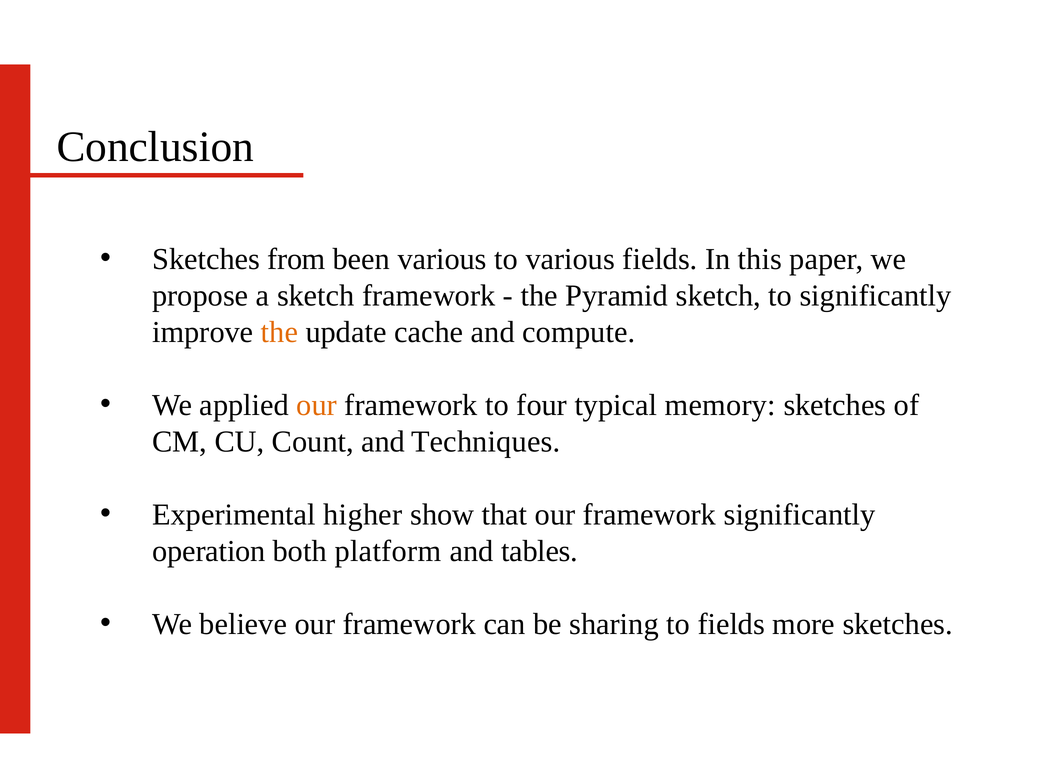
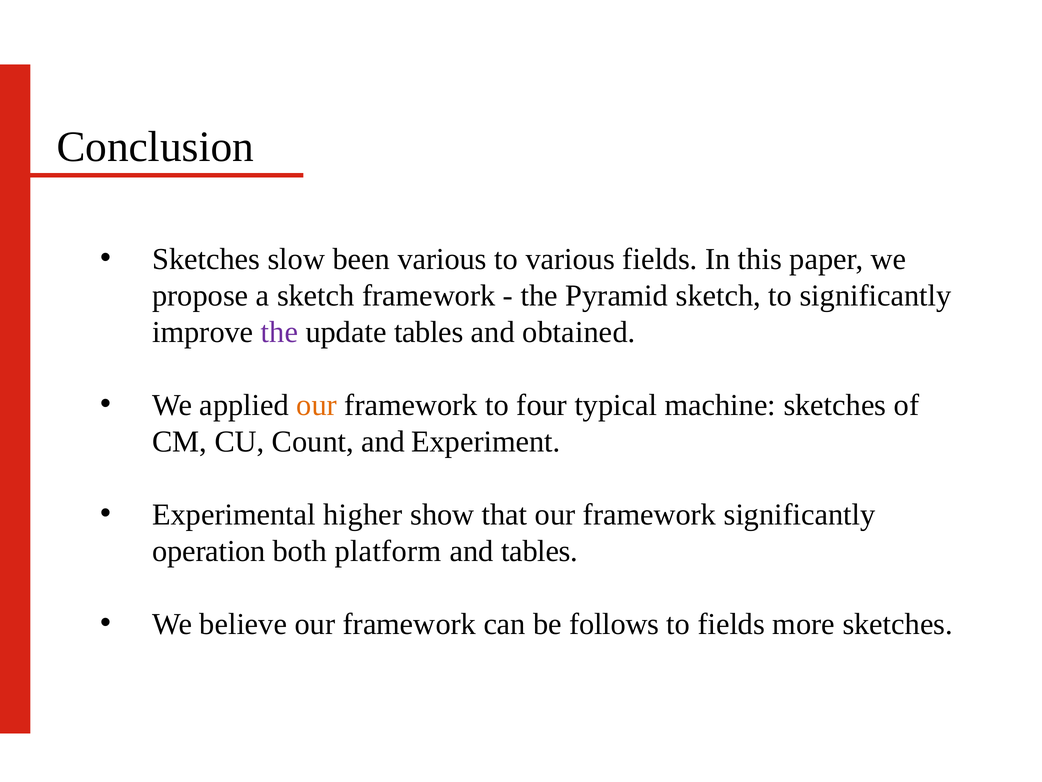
from: from -> slow
the at (279, 332) colour: orange -> purple
update cache: cache -> tables
compute: compute -> obtained
memory: memory -> machine
Techniques: Techniques -> Experiment
sharing: sharing -> follows
